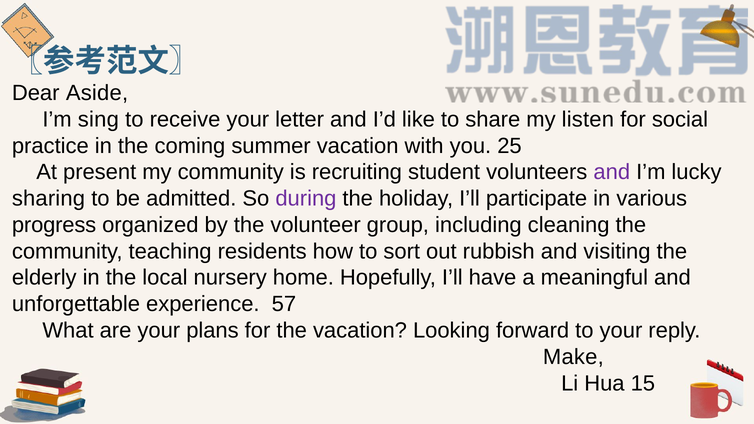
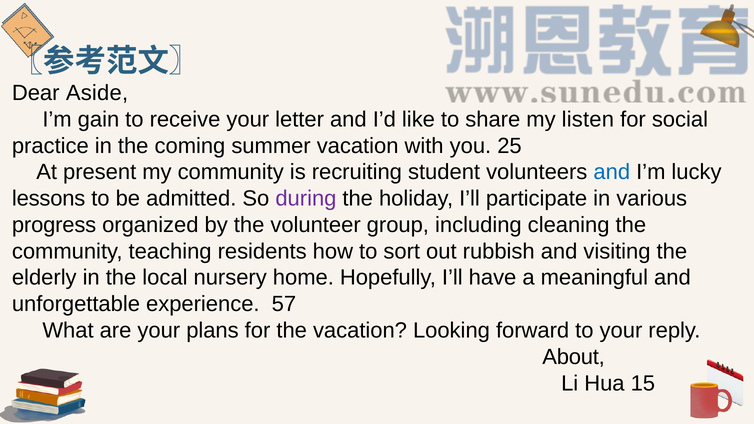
sing: sing -> gain
and at (612, 172) colour: purple -> blue
sharing: sharing -> lessons
Make: Make -> About
